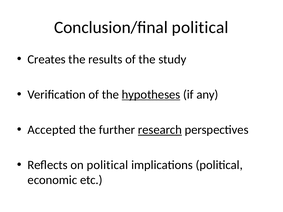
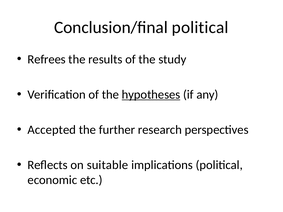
Creates: Creates -> Refrees
research underline: present -> none
on political: political -> suitable
